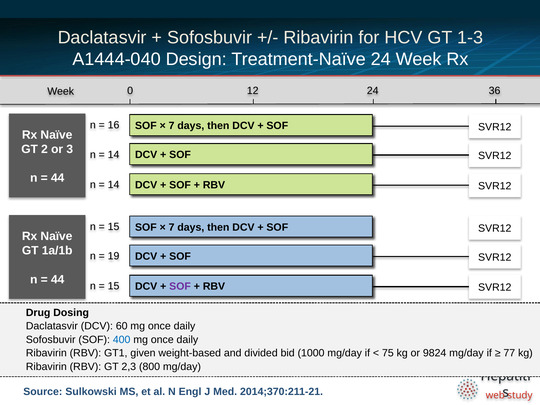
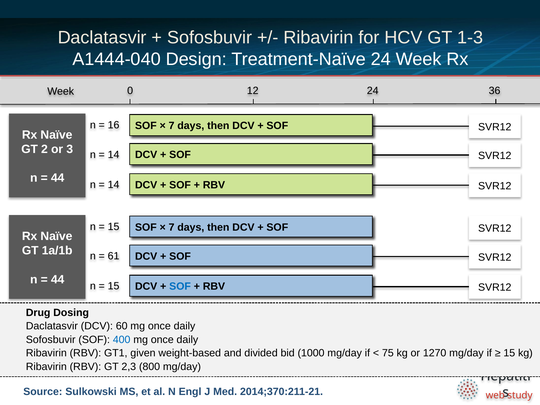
19: 19 -> 61
SOF at (180, 286) colour: purple -> blue
9824: 9824 -> 1270
77 at (509, 353): 77 -> 15
